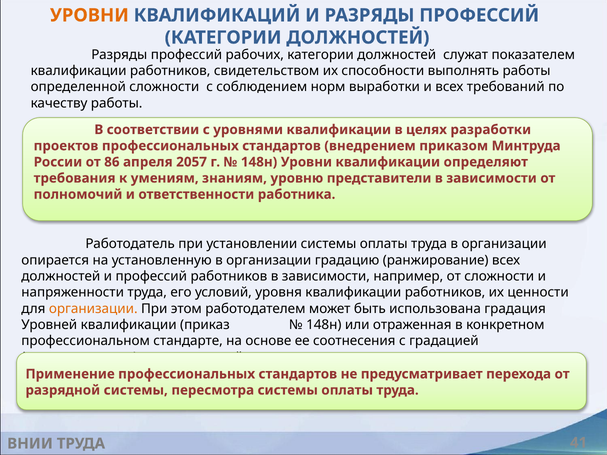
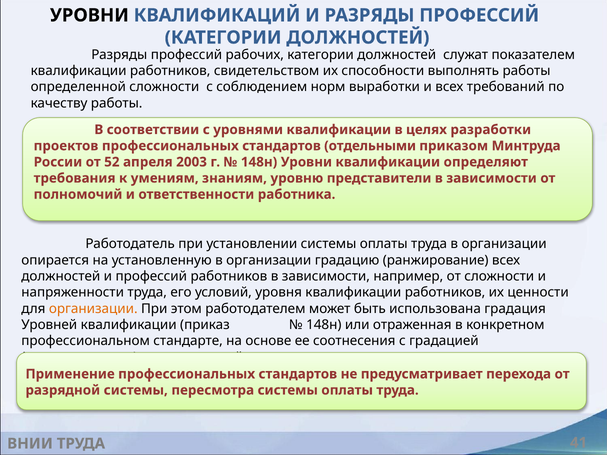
УРОВНИ at (89, 15) colour: orange -> black
внедрением: внедрением -> отдельными
86: 86 -> 52
2057: 2057 -> 2003
